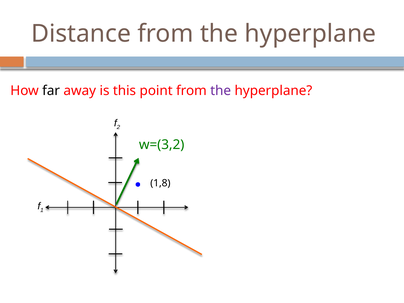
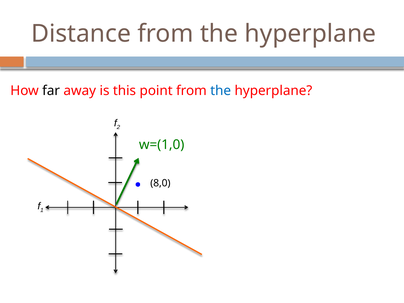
the at (221, 91) colour: purple -> blue
w=(3,2: w=(3,2 -> w=(1,0
1,8: 1,8 -> 8,0
